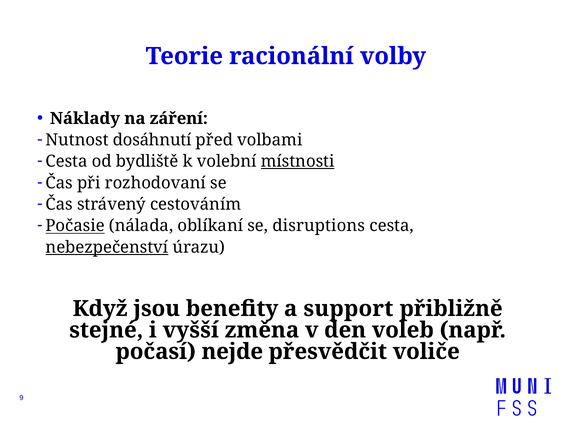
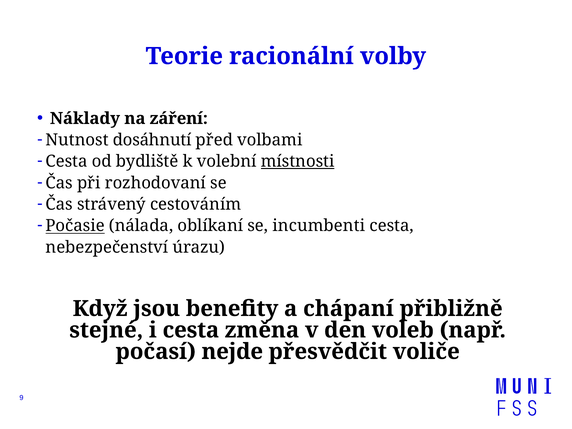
disruptions: disruptions -> incumbenti
nebezpečenství underline: present -> none
support: support -> chápaní
i vyšší: vyšší -> cesta
